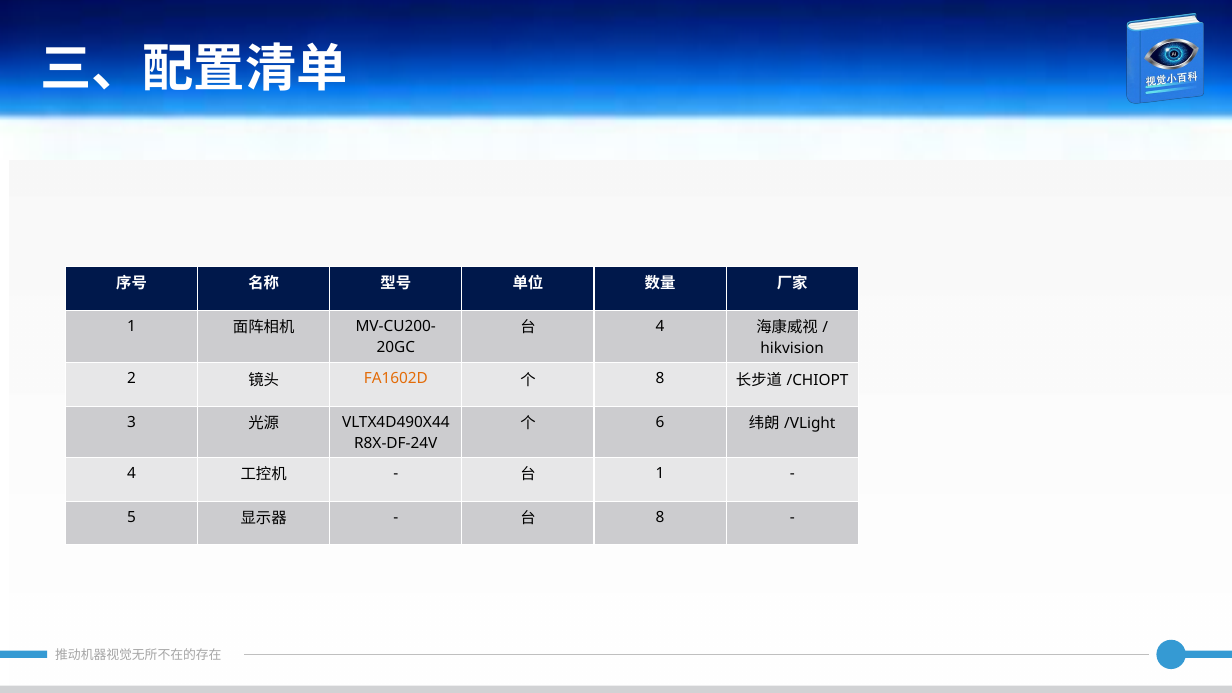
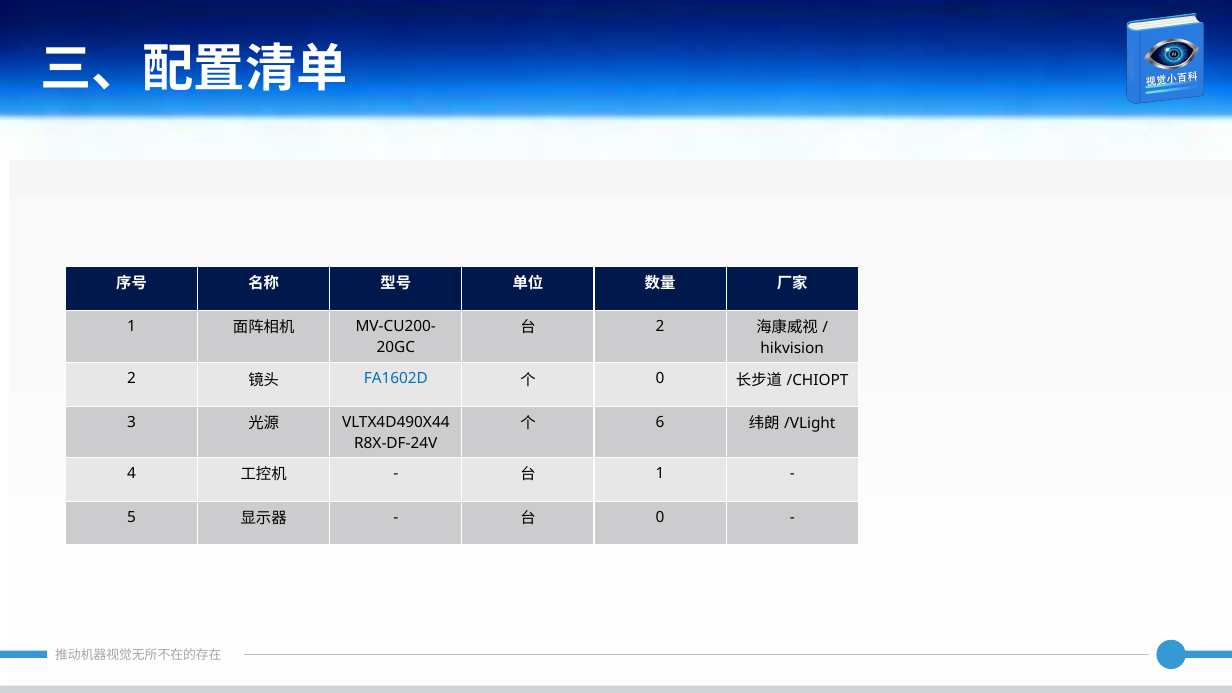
4 at (660, 326): 4 -> 2
FA1602D colour: orange -> blue
8 at (660, 379): 8 -> 0
8 at (660, 517): 8 -> 0
